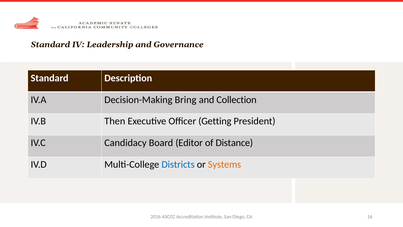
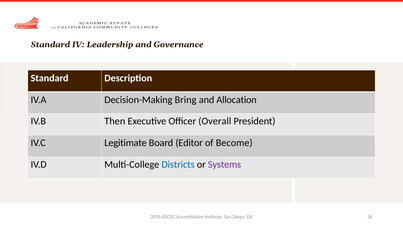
Collection: Collection -> Allocation
Getting: Getting -> Overall
Candidacy: Candidacy -> Legitimate
Distance: Distance -> Become
Systems colour: orange -> purple
